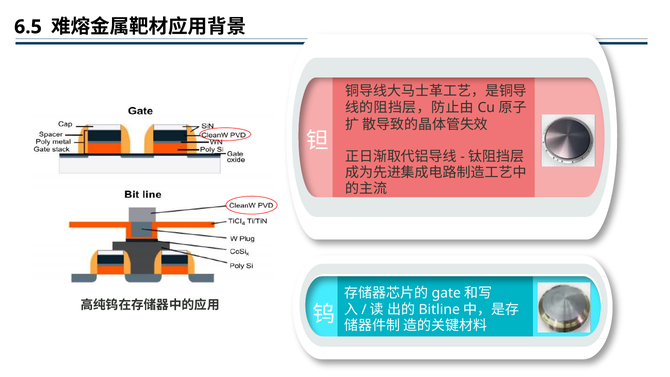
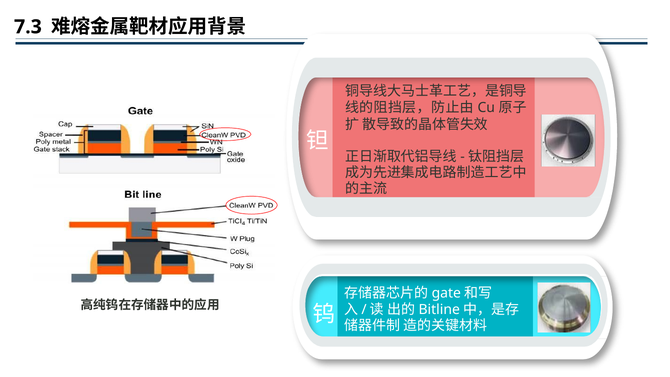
6.5: 6.5 -> 7.3
